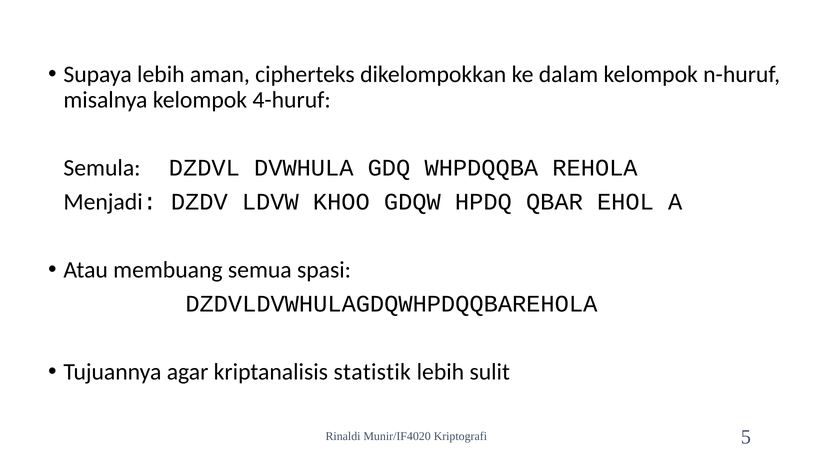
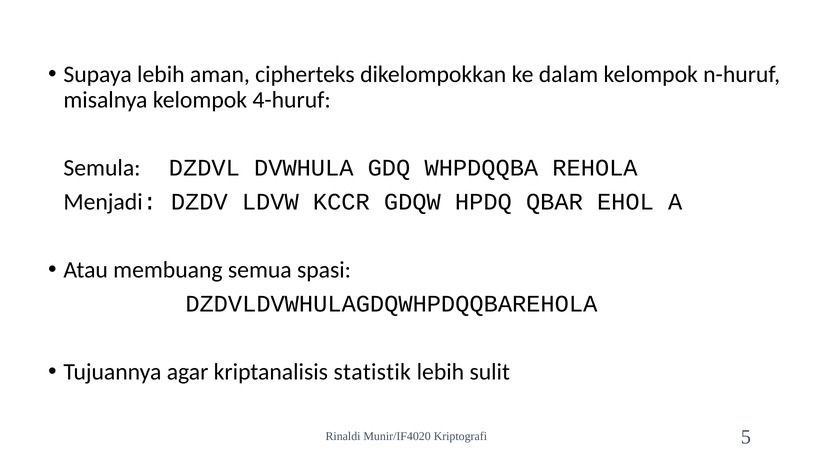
KHOO: KHOO -> KCCR
